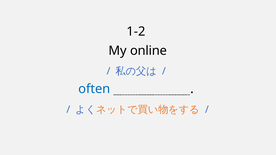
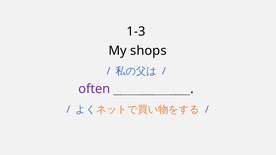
1-2: 1-2 -> 1-3
My online: online -> shops
often colour: blue -> purple
